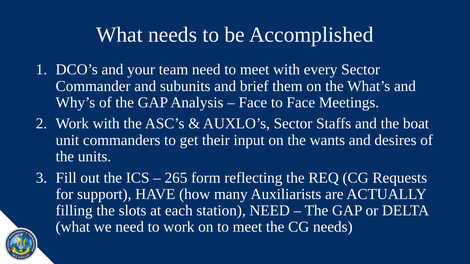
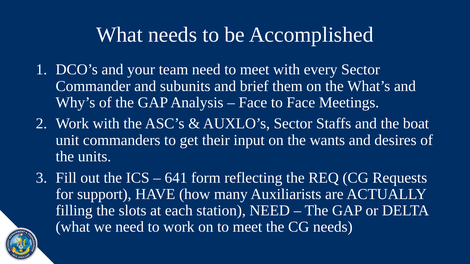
265: 265 -> 641
